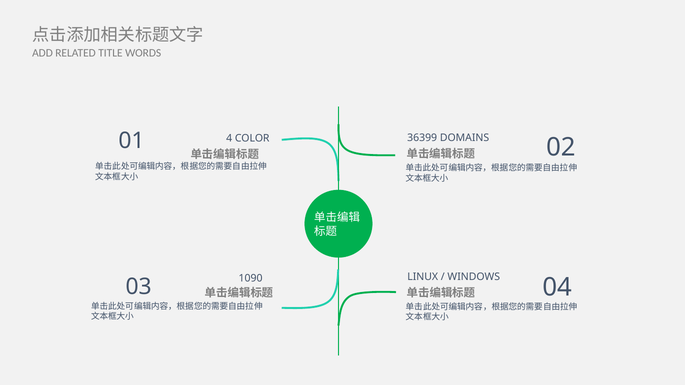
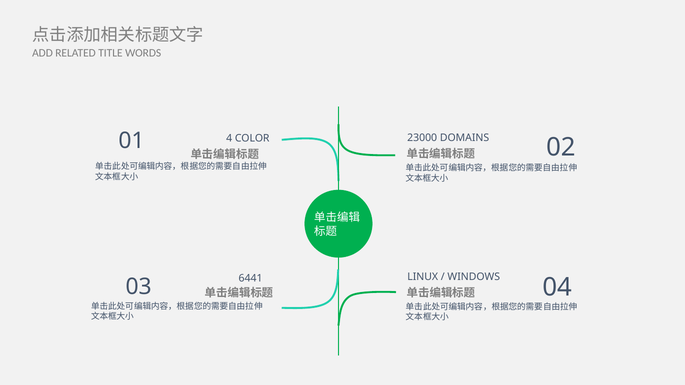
36399: 36399 -> 23000
1090: 1090 -> 6441
